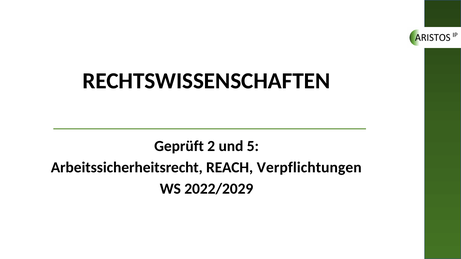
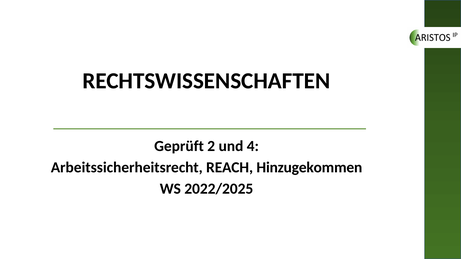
5: 5 -> 4
Verpflichtungen: Verpflichtungen -> Hinzugekommen
2022/2029: 2022/2029 -> 2022/2025
